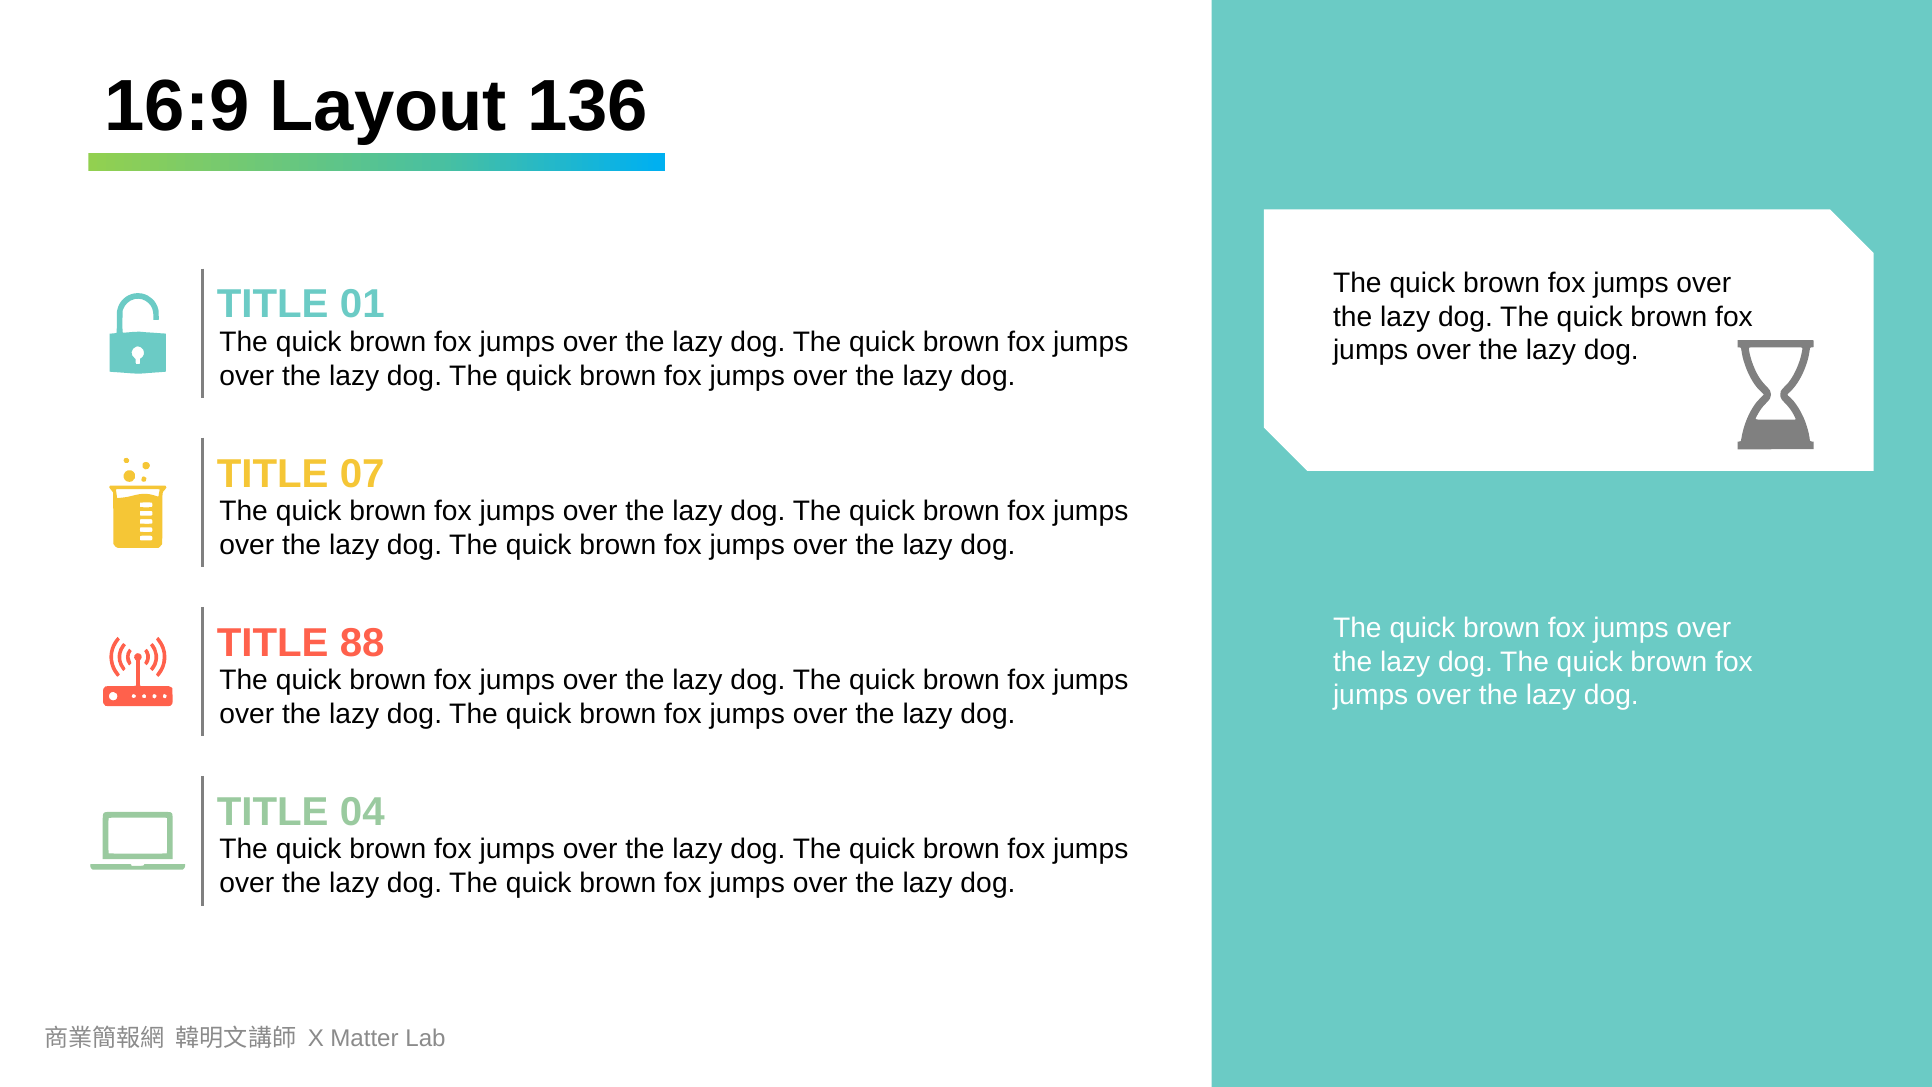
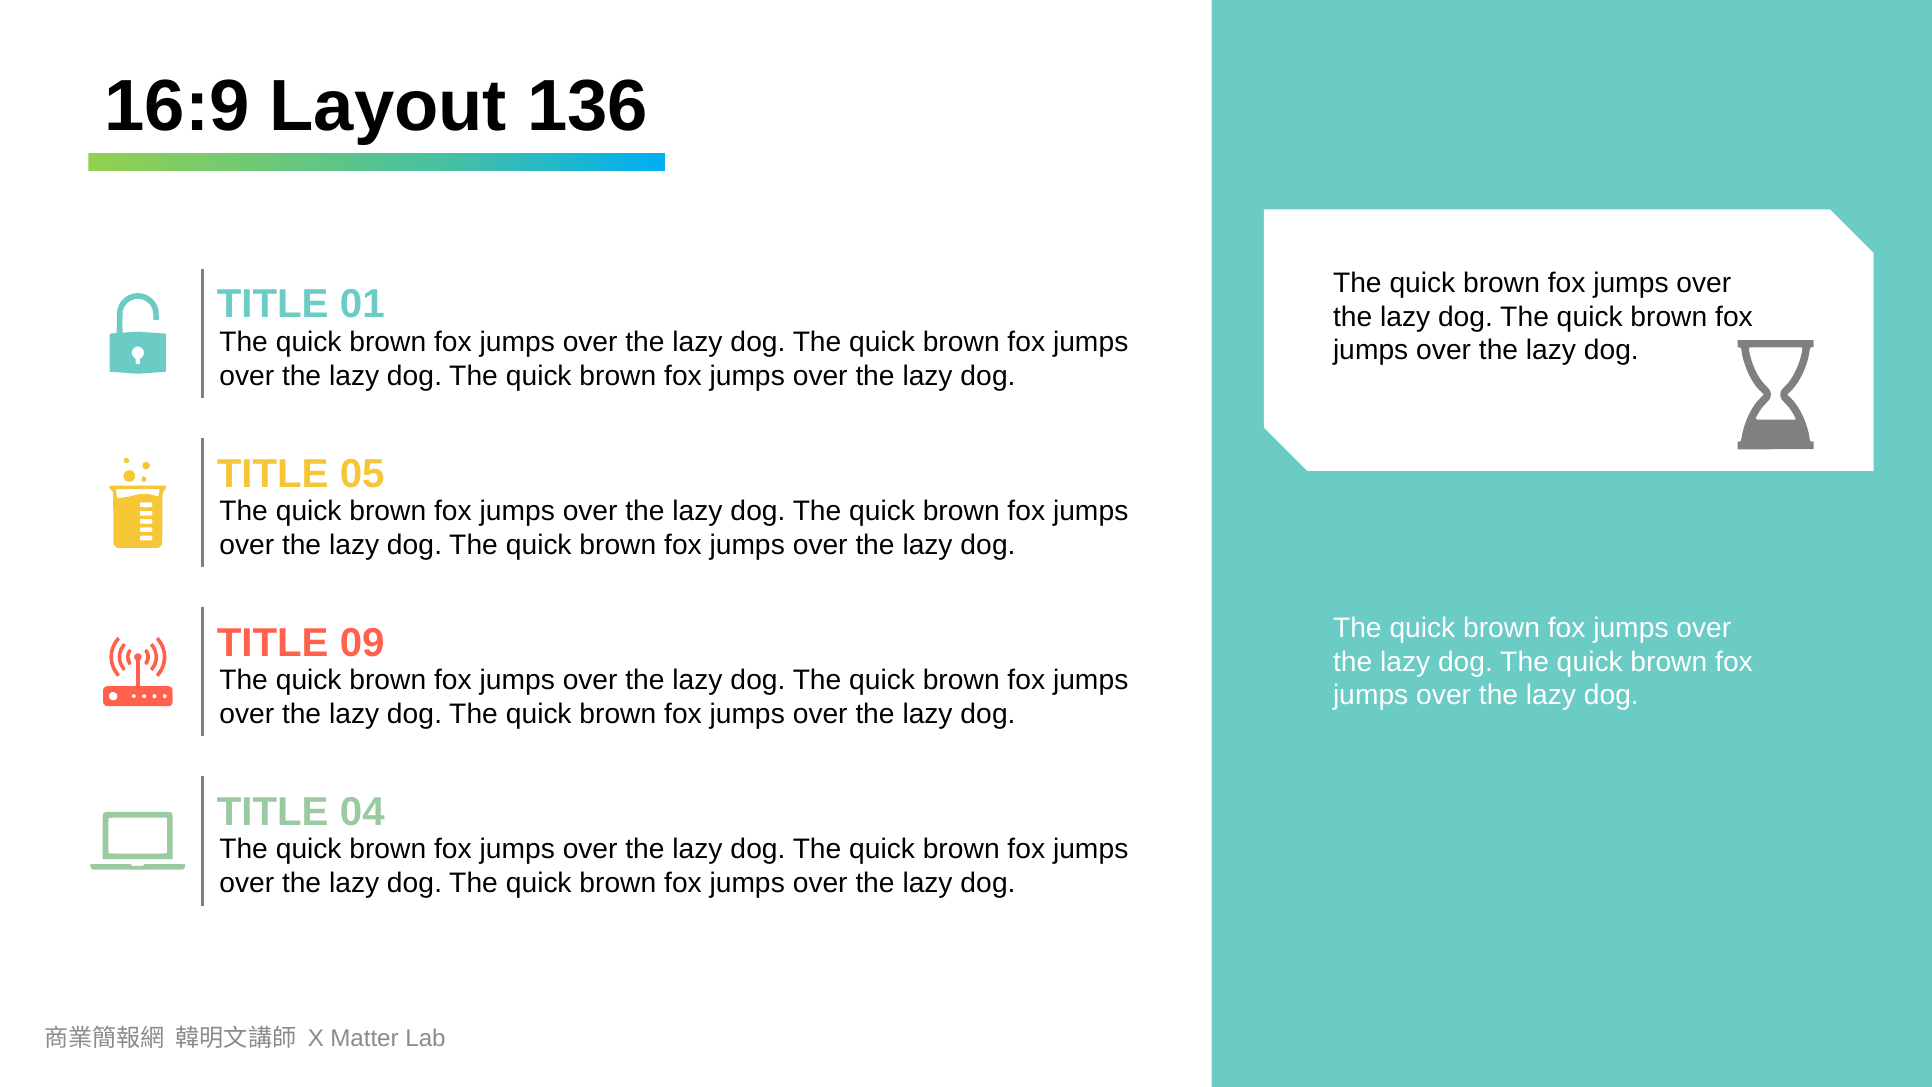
07: 07 -> 05
88: 88 -> 09
